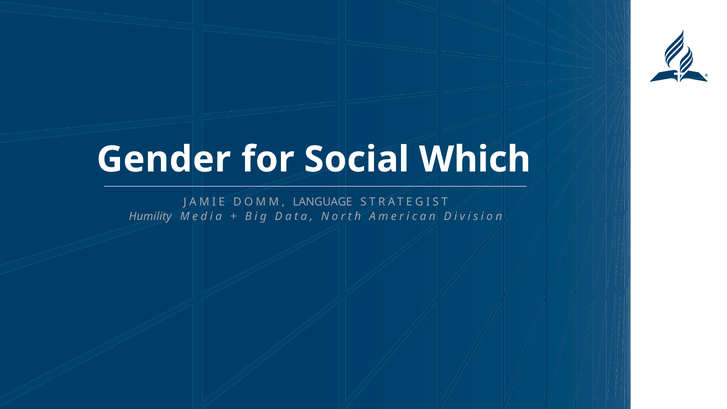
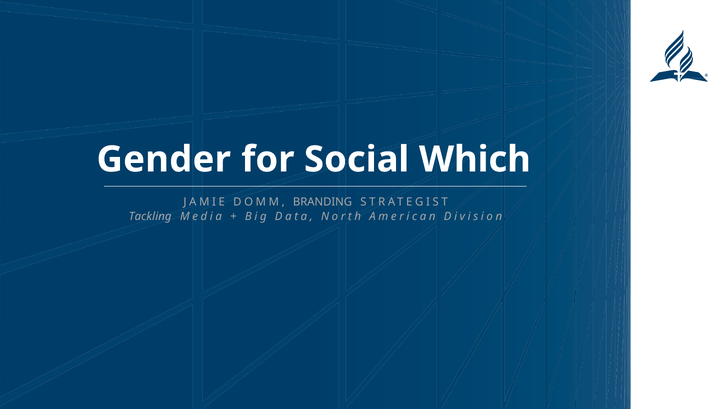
LANGUAGE: LANGUAGE -> BRANDING
Humility: Humility -> Tackling
